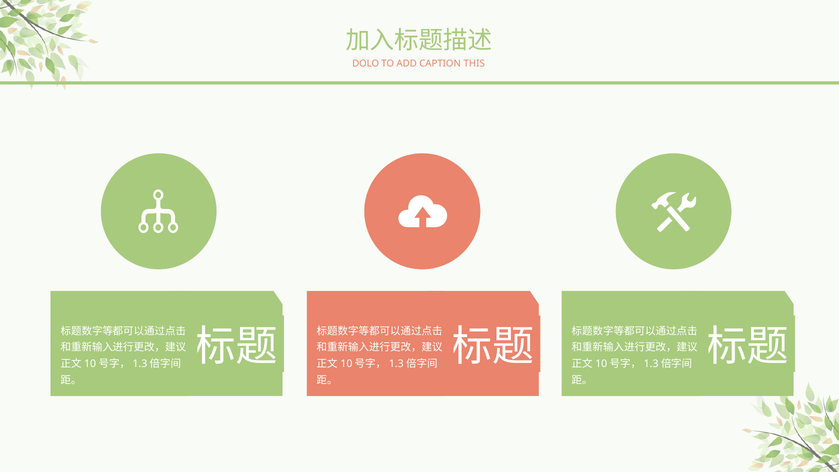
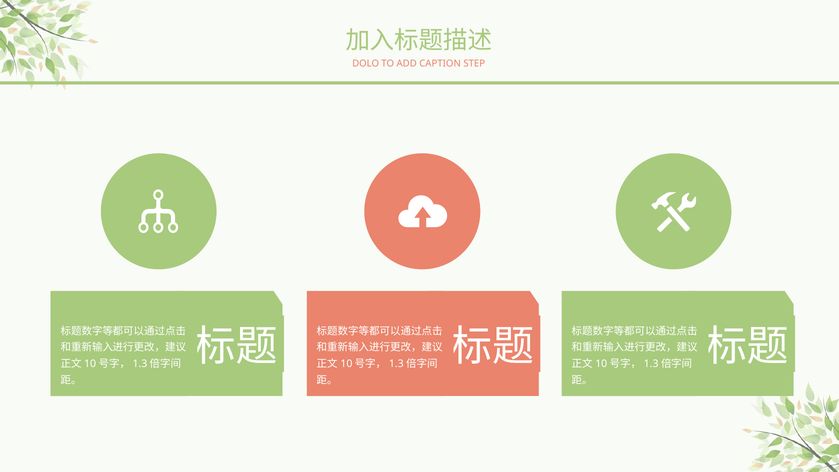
THIS: THIS -> STEP
